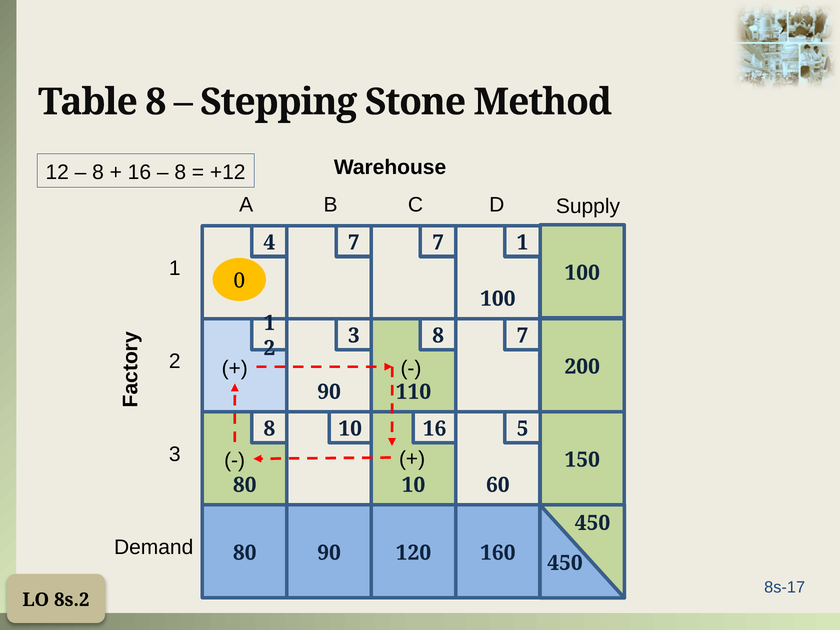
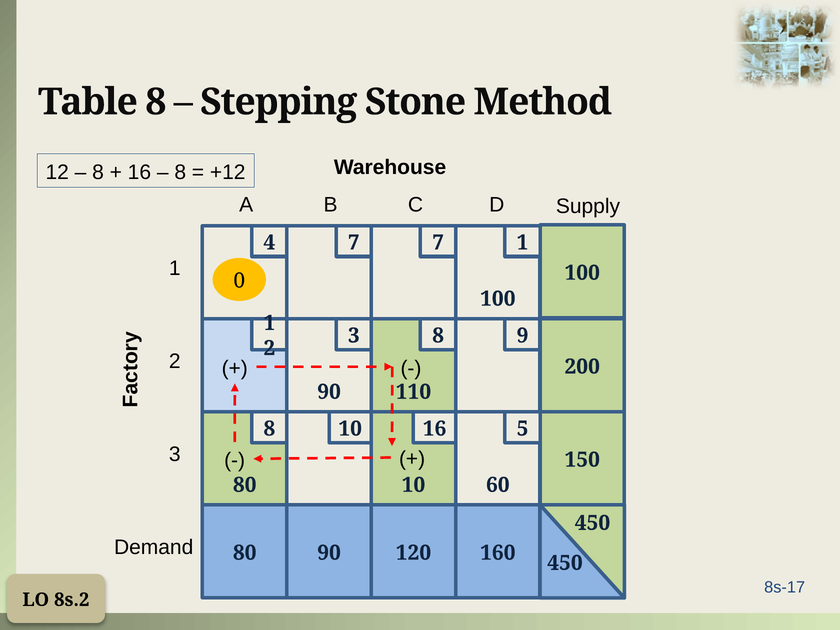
8 7: 7 -> 9
